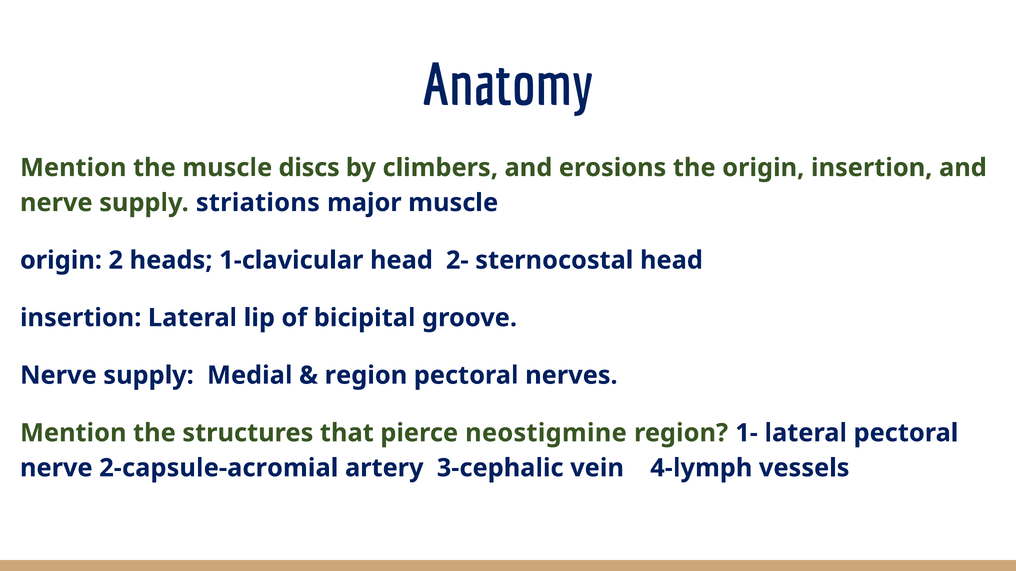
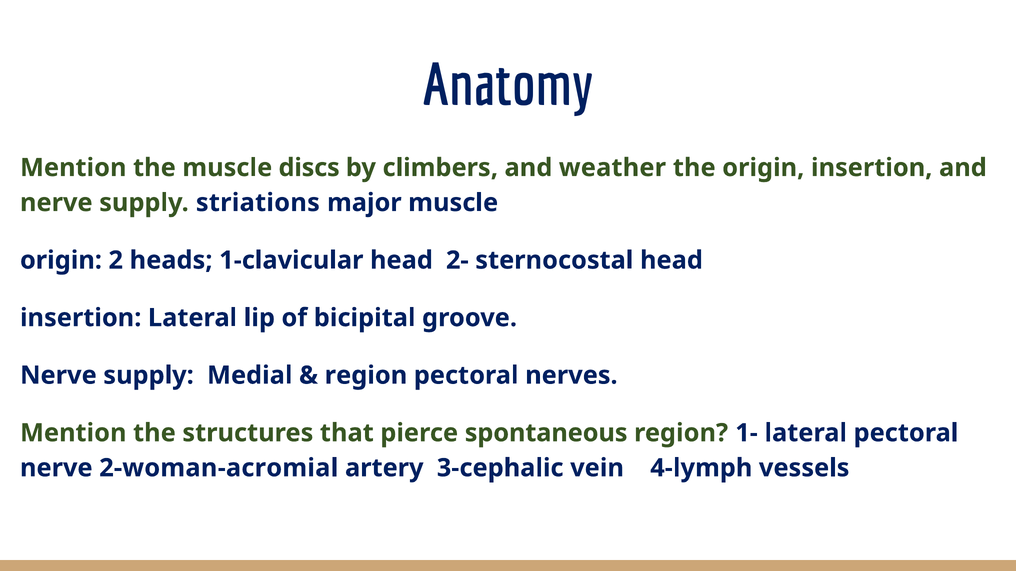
erosions: erosions -> weather
neostigmine: neostigmine -> spontaneous
2-capsule-acromial: 2-capsule-acromial -> 2-woman-acromial
